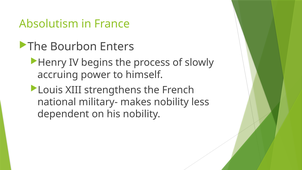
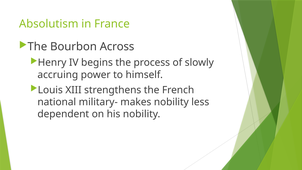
Enters: Enters -> Across
